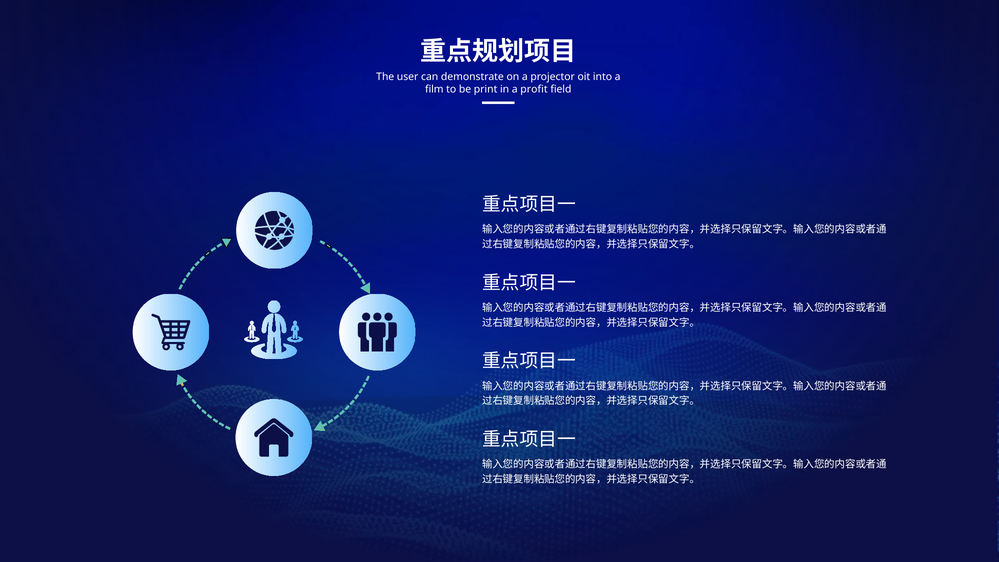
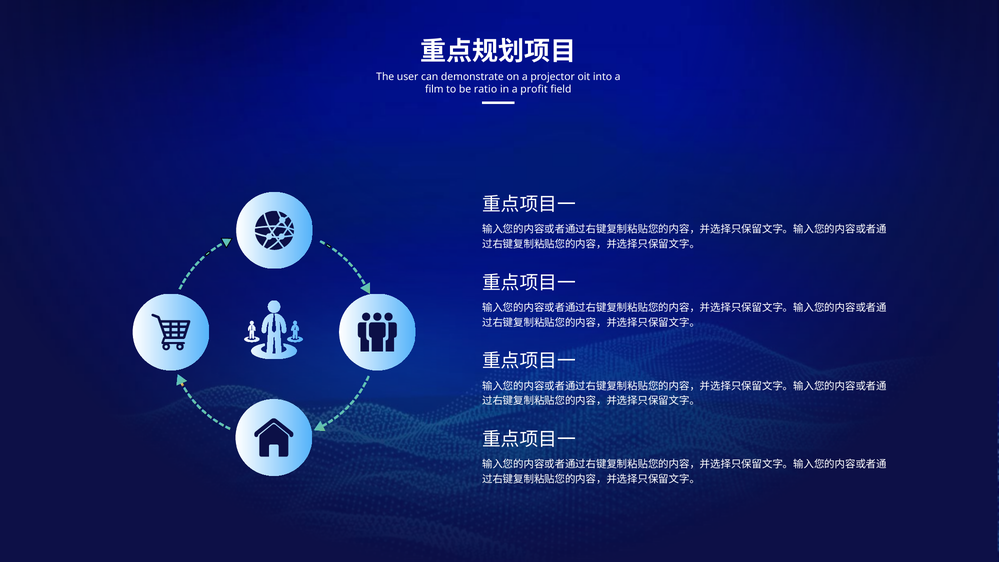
print: print -> ratio
